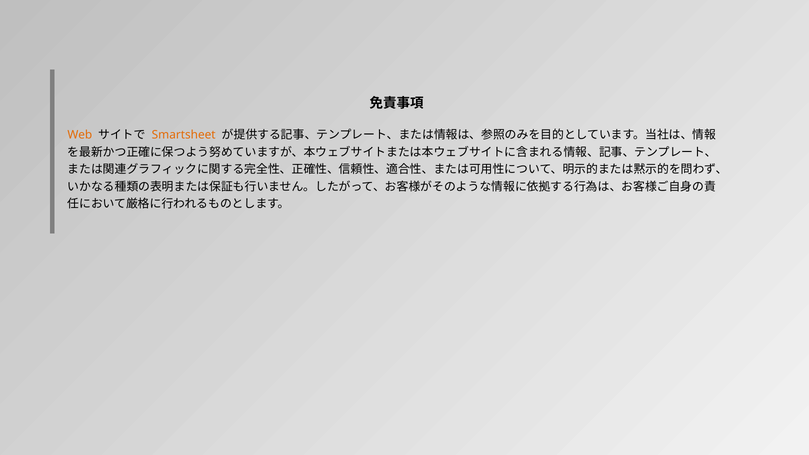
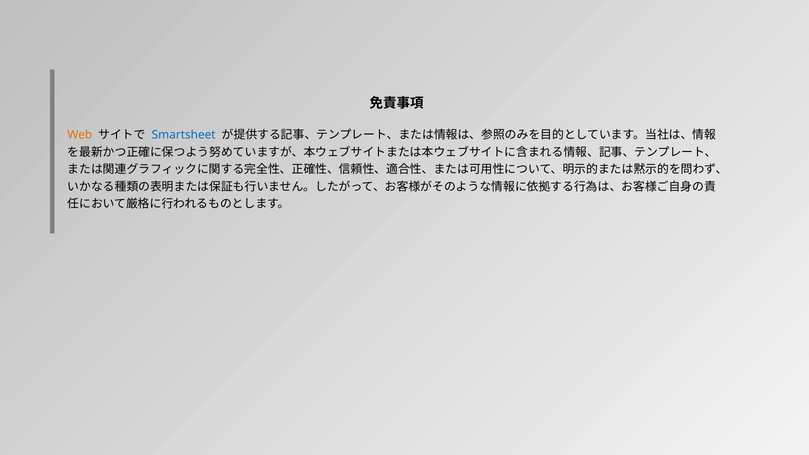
Smartsheet colour: orange -> blue
